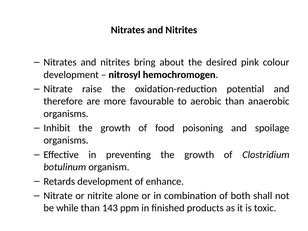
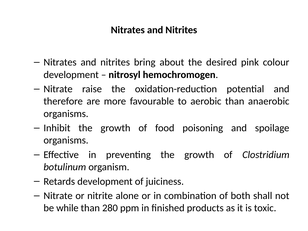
enhance: enhance -> juiciness
143: 143 -> 280
